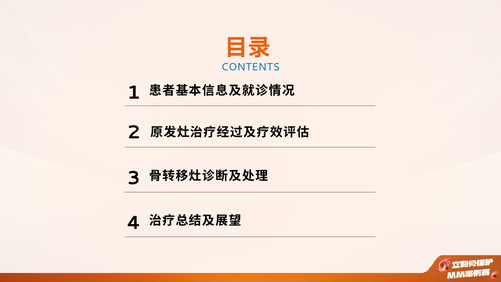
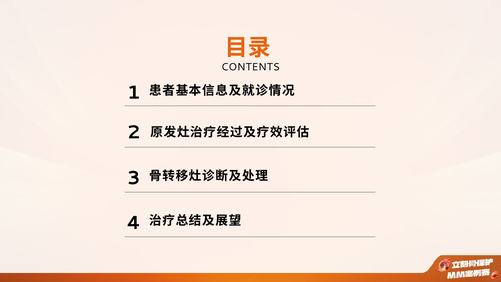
CONTENTS colour: blue -> black
